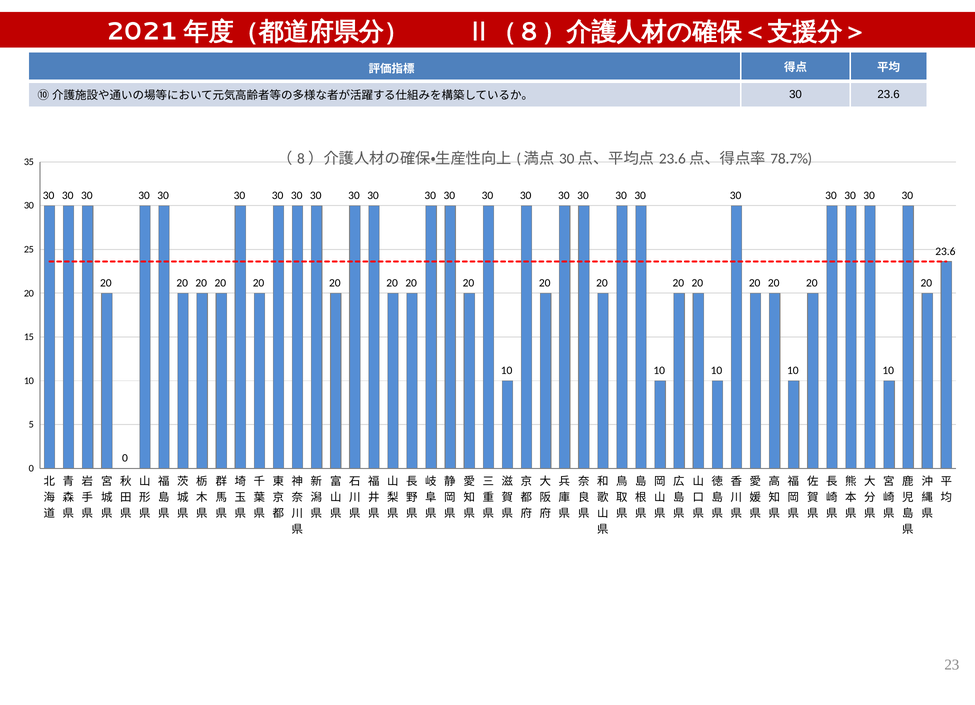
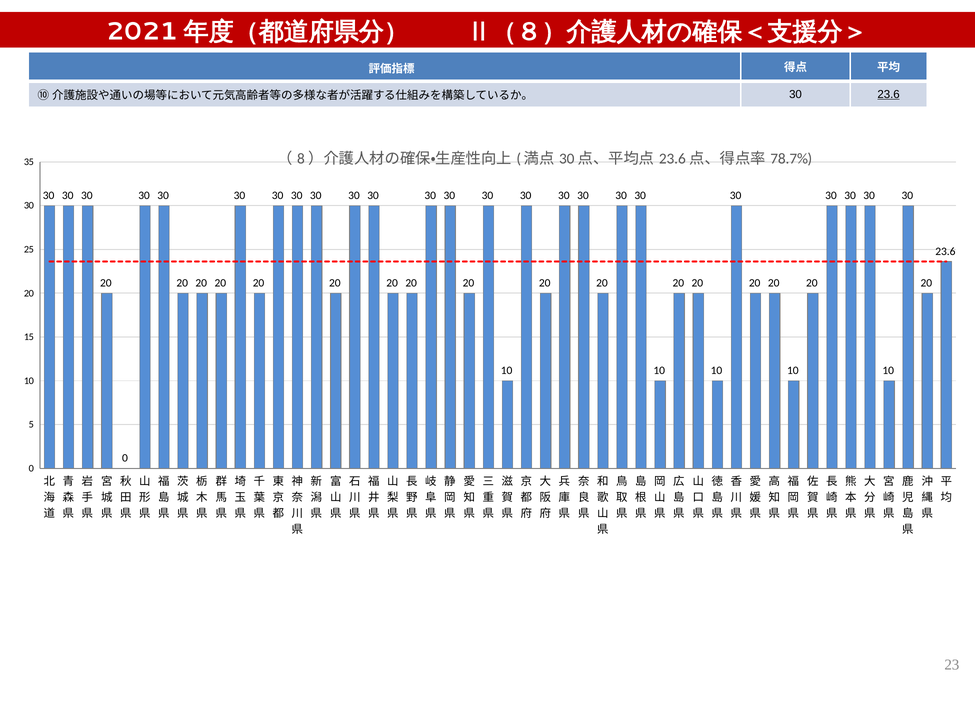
23.6 at (889, 94) underline: none -> present
